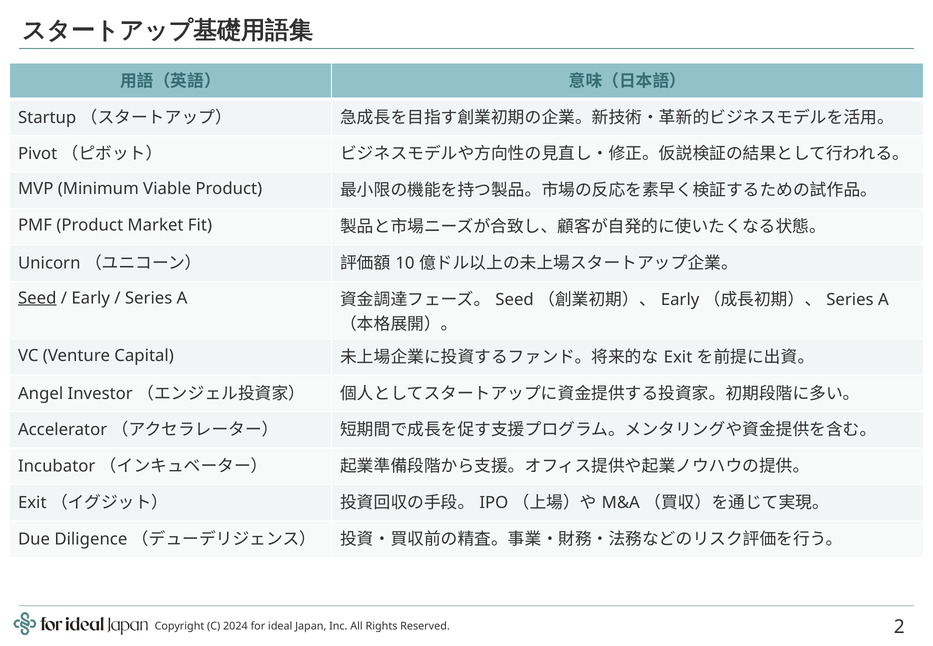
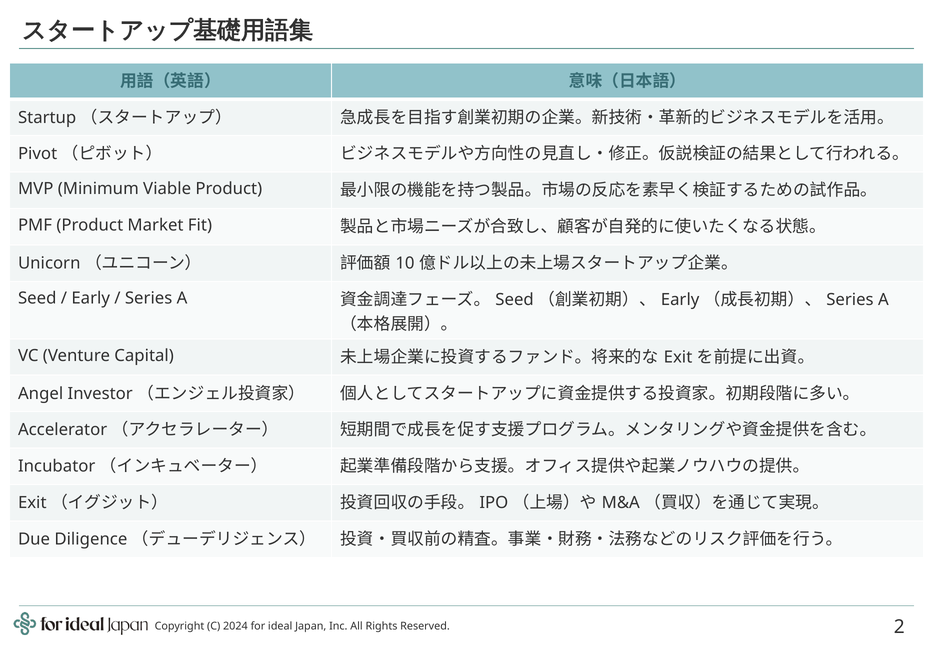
Seed at (37, 298) underline: present -> none
